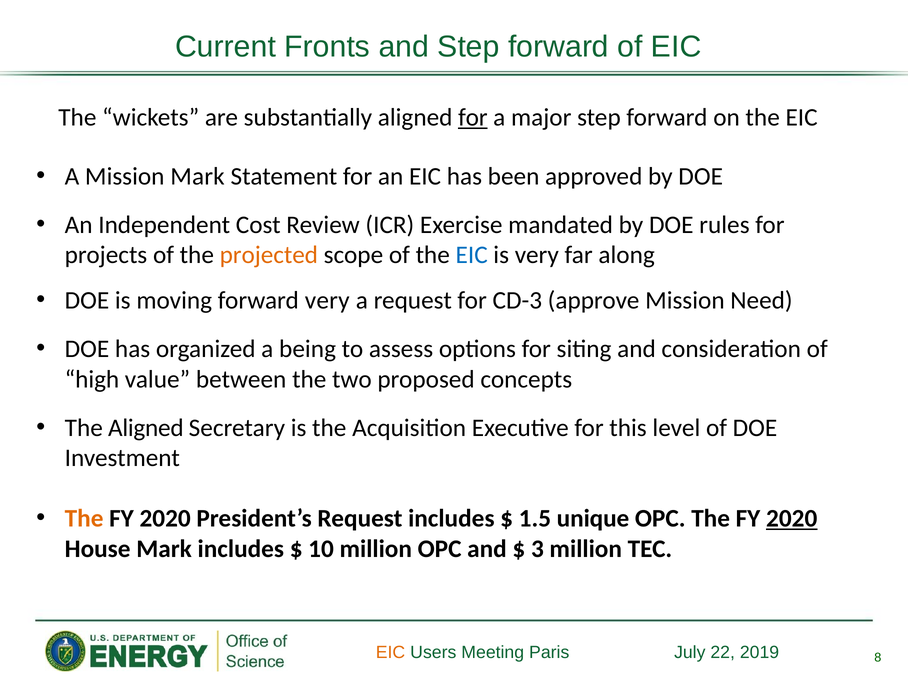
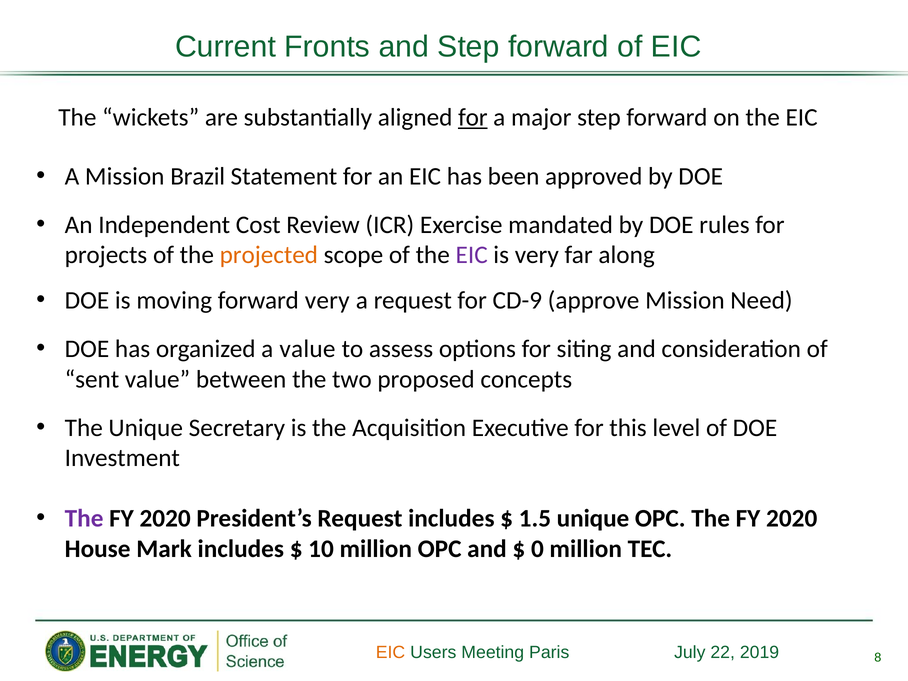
Mission Mark: Mark -> Brazil
EIC at (472, 255) colour: blue -> purple
CD-3: CD-3 -> CD-9
a being: being -> value
high: high -> sent
The Aligned: Aligned -> Unique
The at (84, 519) colour: orange -> purple
2020 at (792, 519) underline: present -> none
3: 3 -> 0
